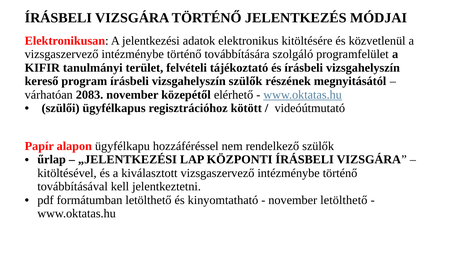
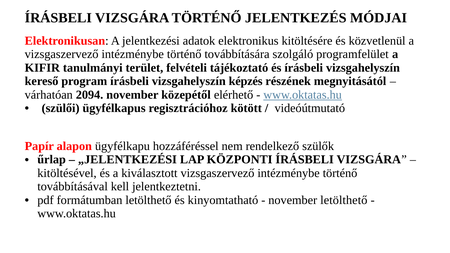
vizsgahelyszín szülők: szülők -> képzés
2083: 2083 -> 2094
